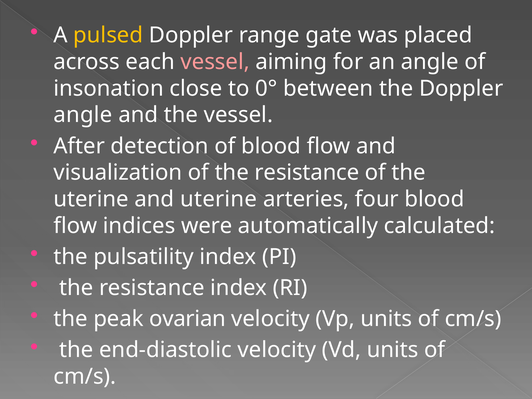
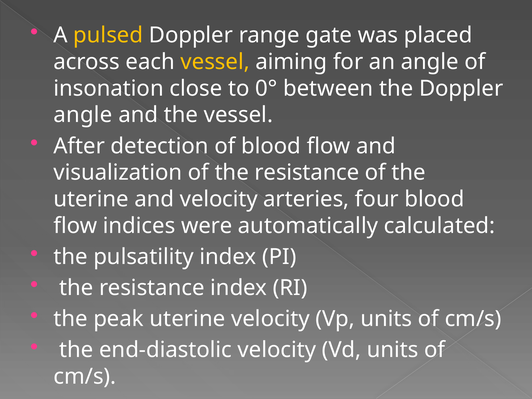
vessel at (215, 62) colour: pink -> yellow
and uterine: uterine -> velocity
peak ovarian: ovarian -> uterine
